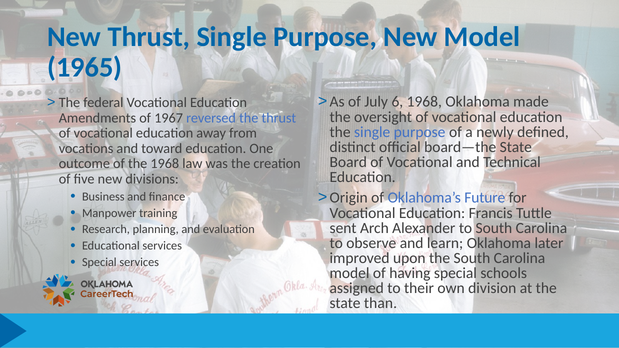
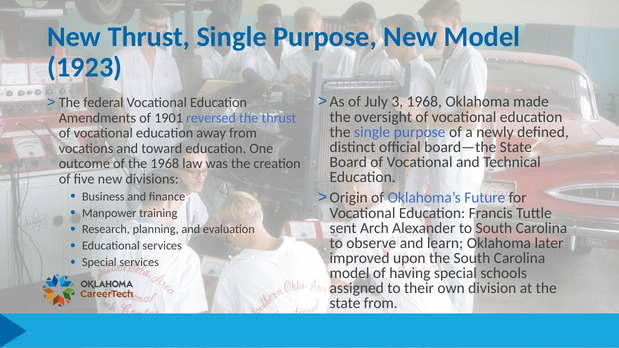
1965: 1965 -> 1923
6: 6 -> 3
1967: 1967 -> 1901
state than: than -> from
